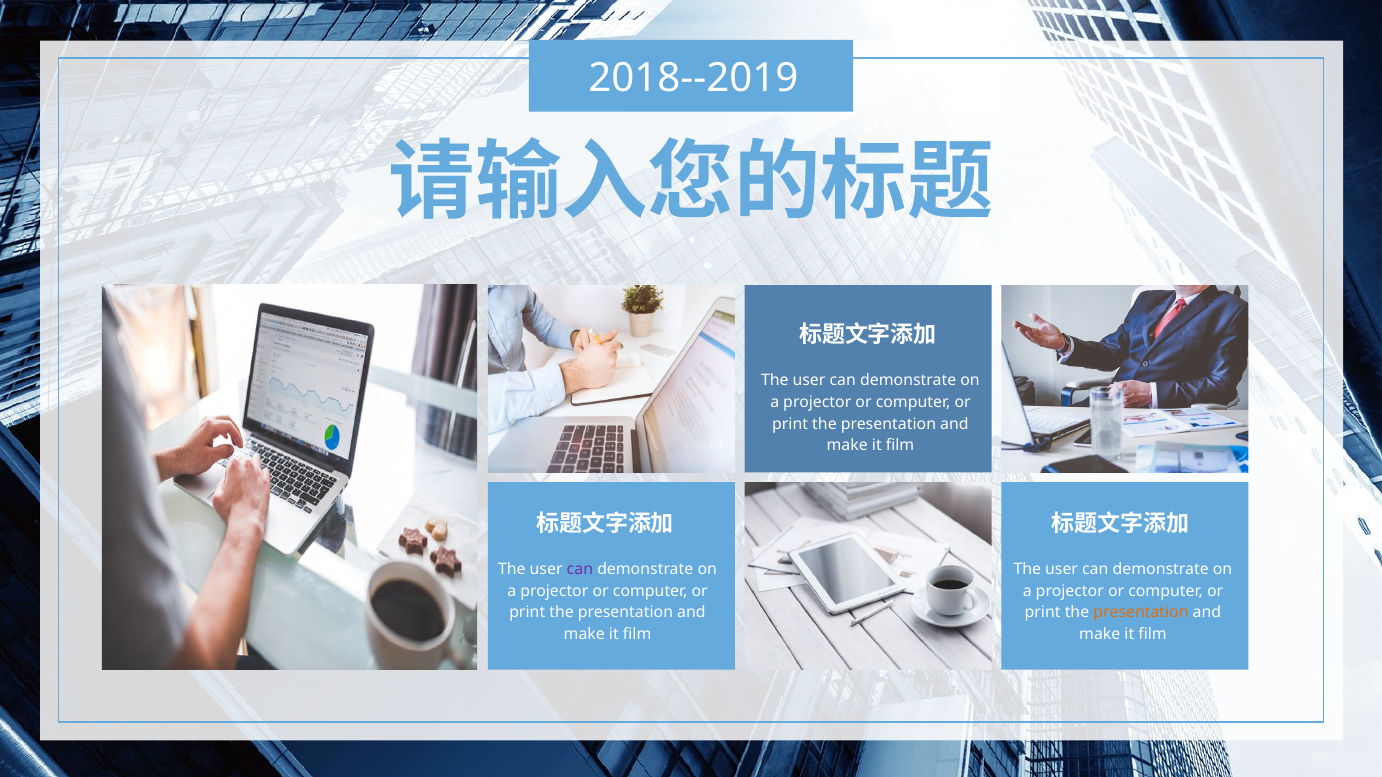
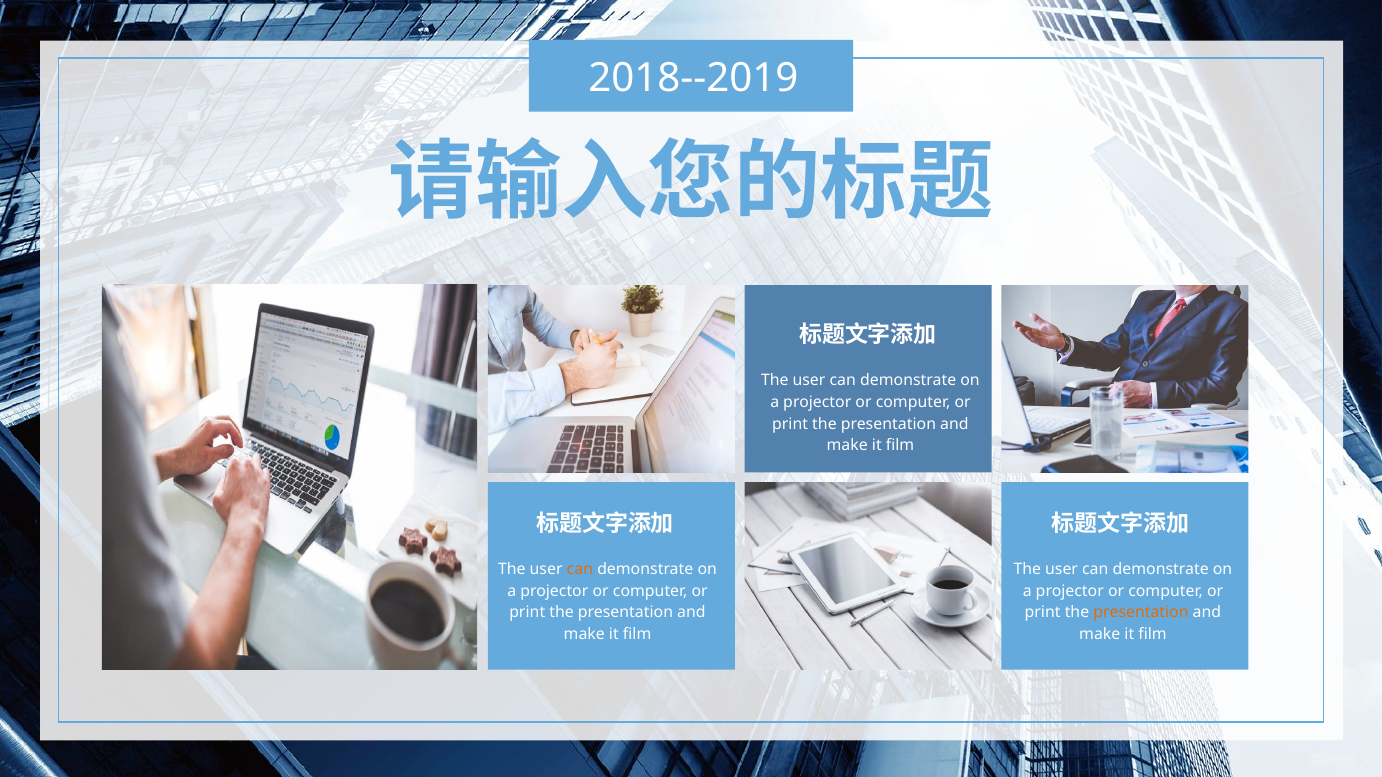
can at (580, 569) colour: purple -> orange
